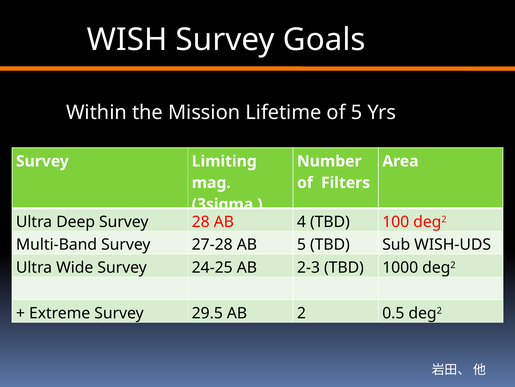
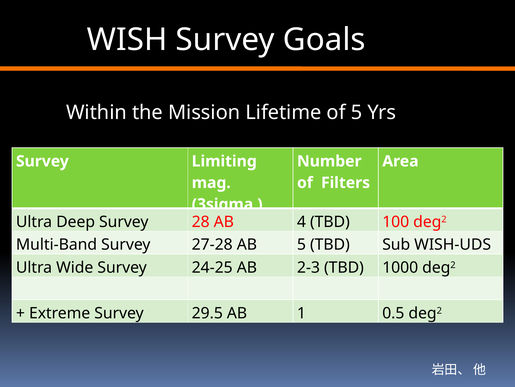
2: 2 -> 1
